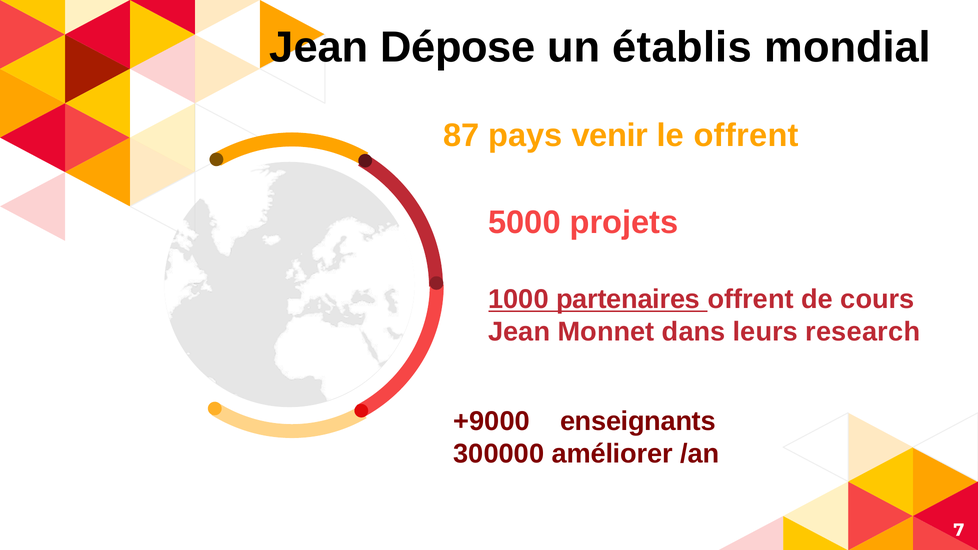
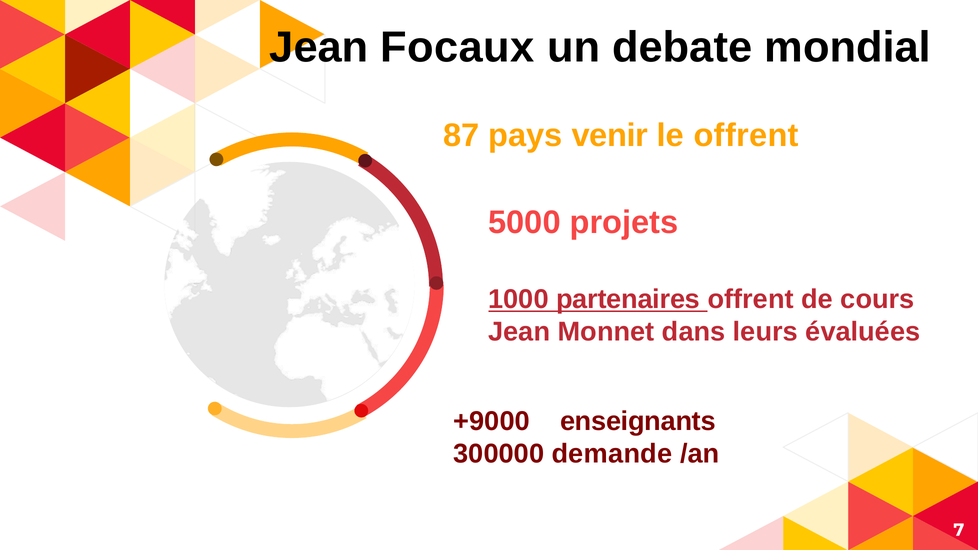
Dépose: Dépose -> Focaux
établis: établis -> debate
research: research -> évaluées
améliorer: améliorer -> demande
